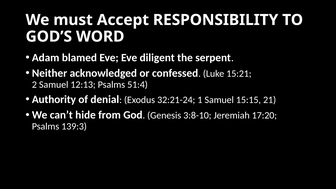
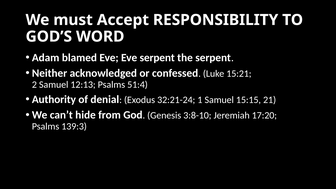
Eve diligent: diligent -> serpent
